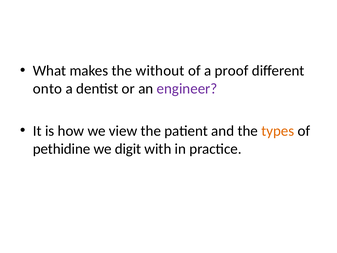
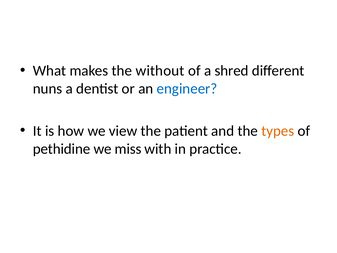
proof: proof -> shred
onto: onto -> nuns
engineer colour: purple -> blue
digit: digit -> miss
